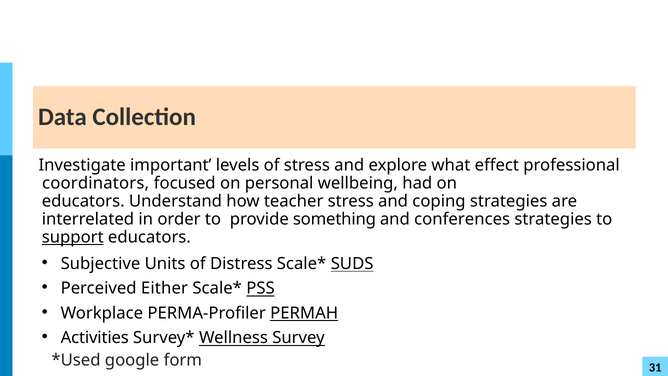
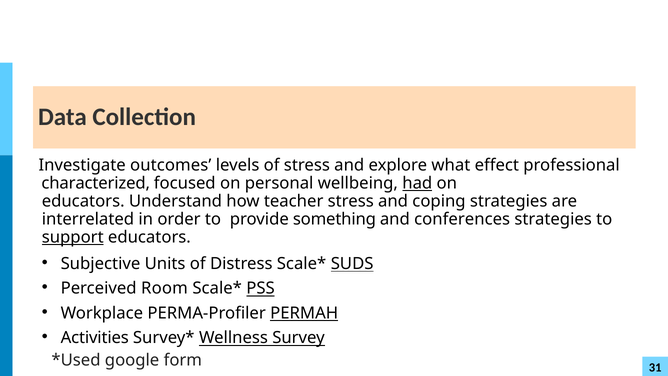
important: important -> outcomes
coordinators: coordinators -> characterized
had underline: none -> present
Either: Either -> Room
